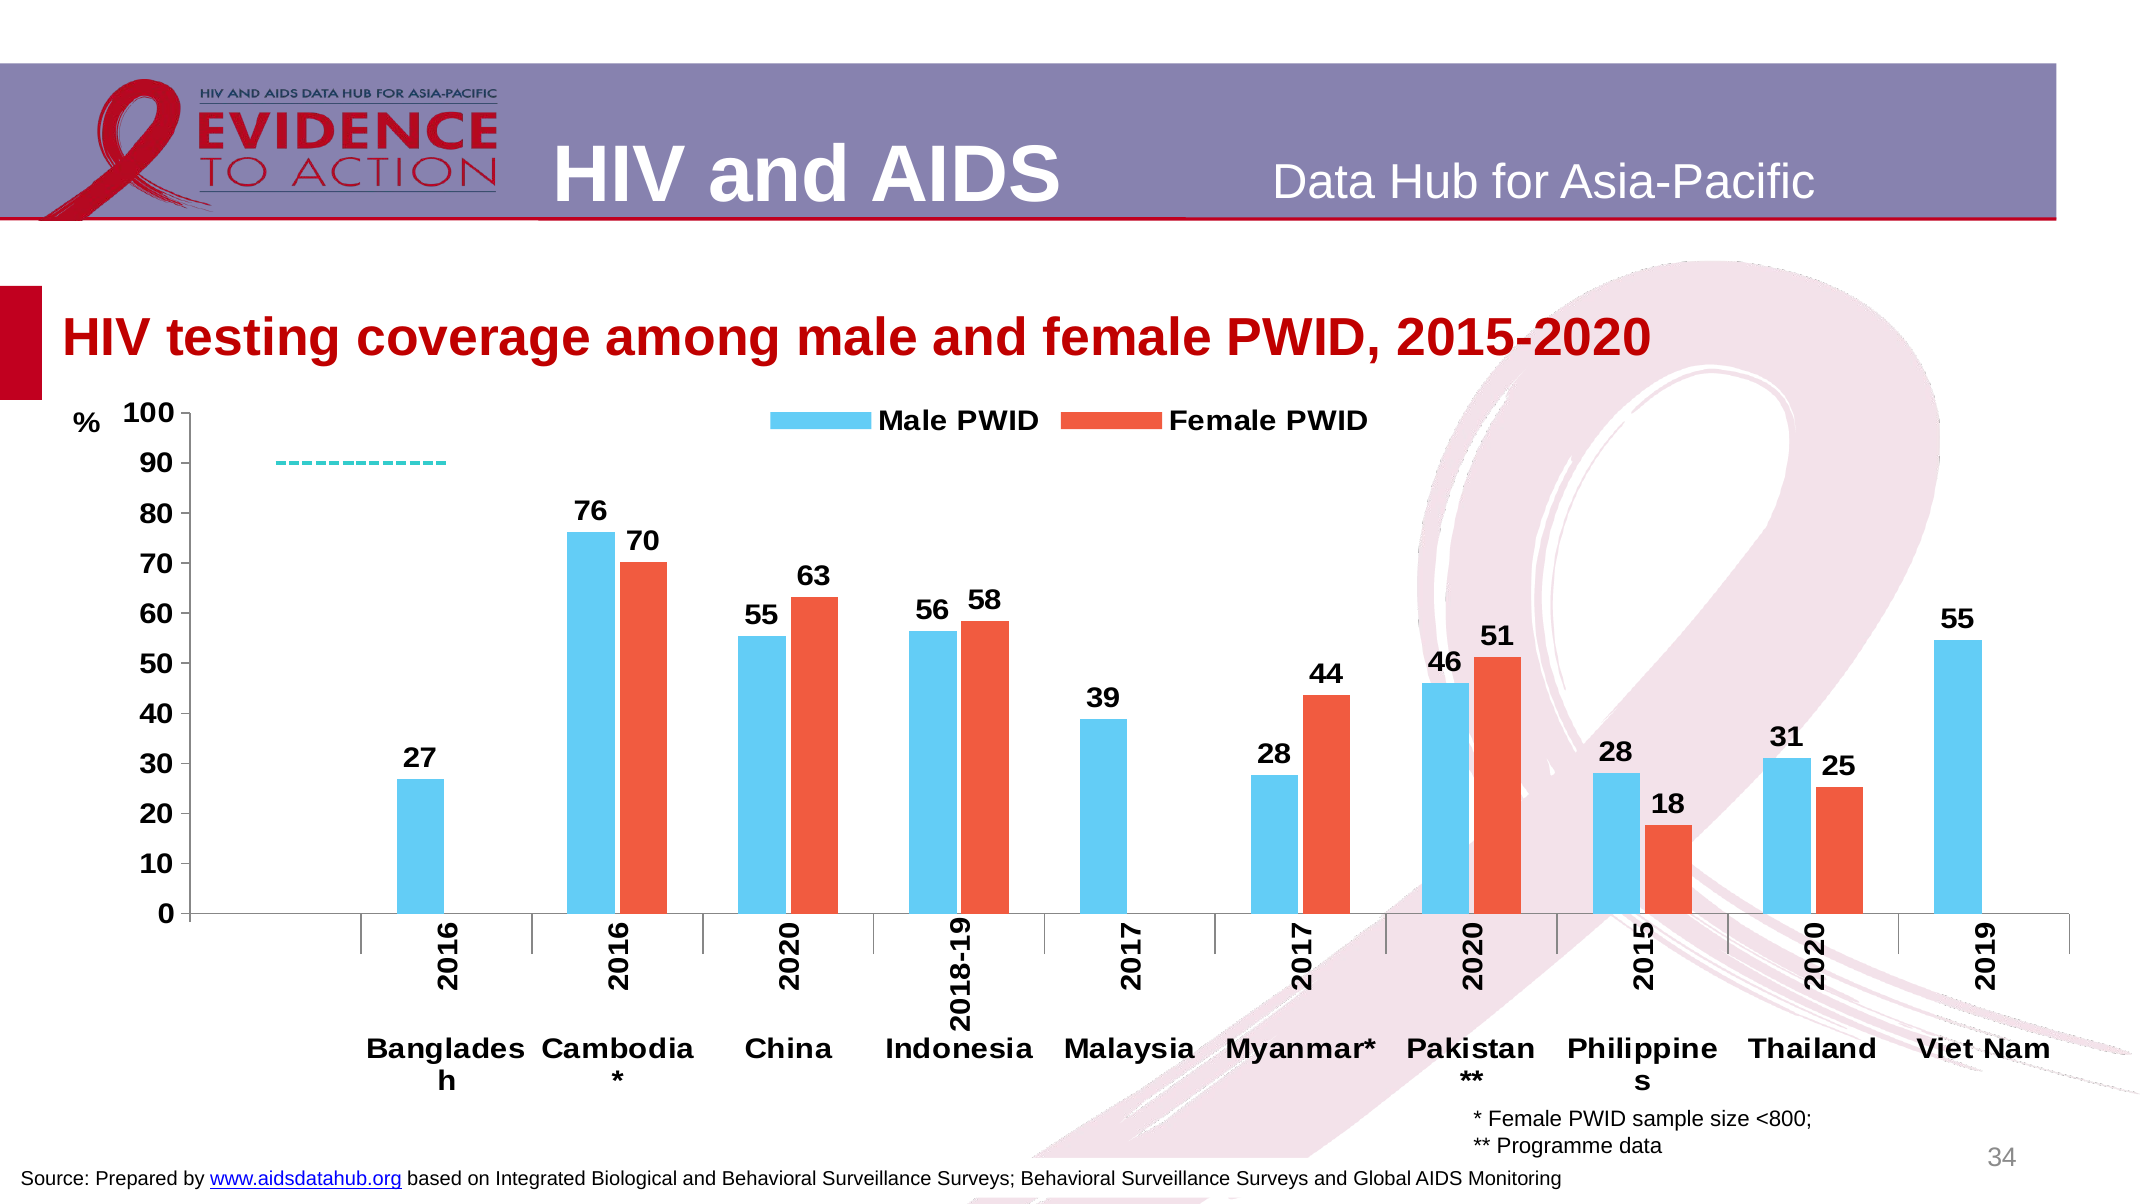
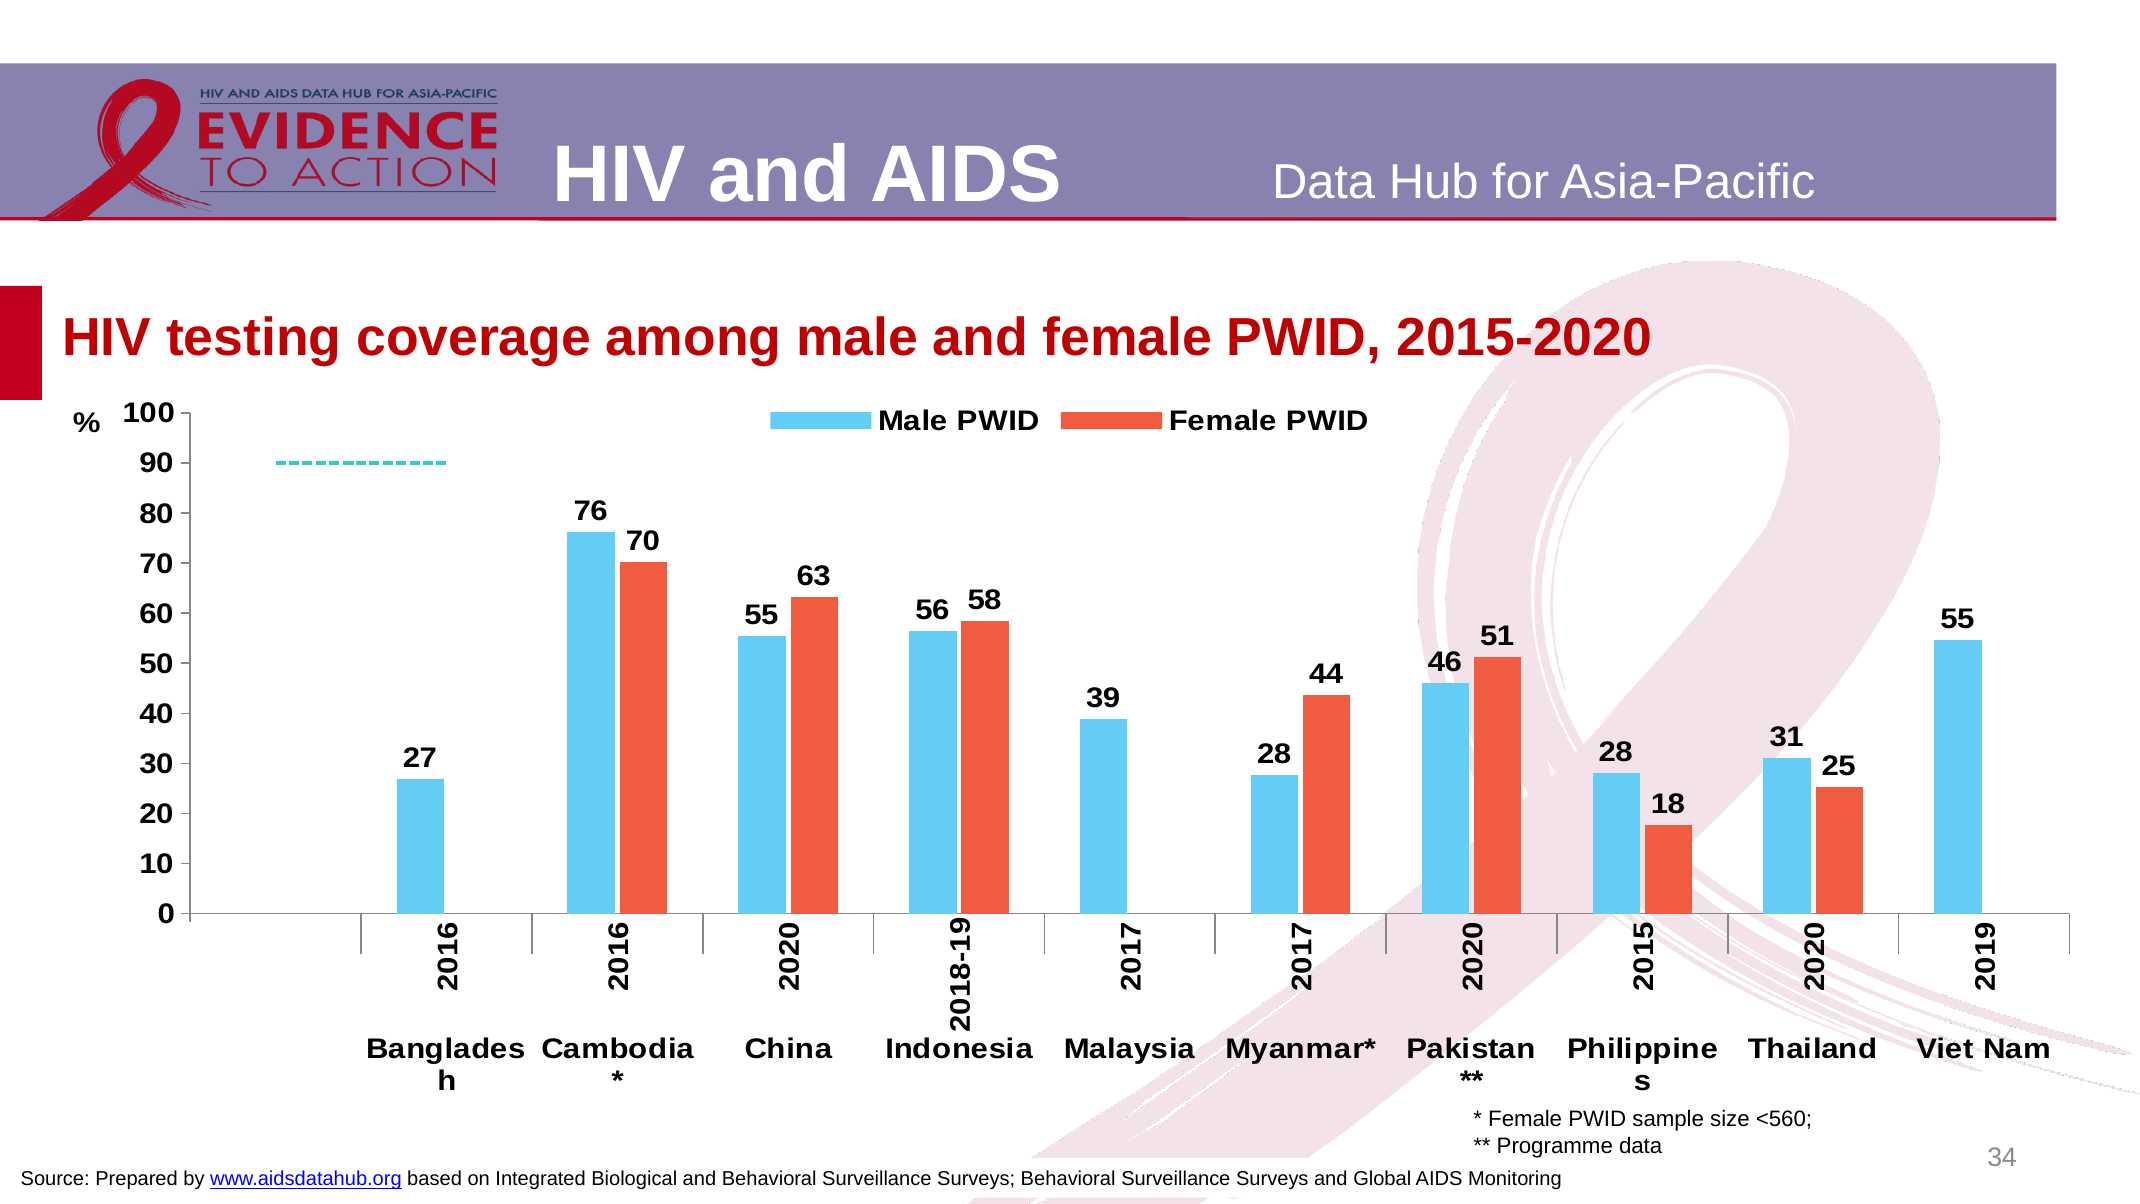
<800: <800 -> <560
